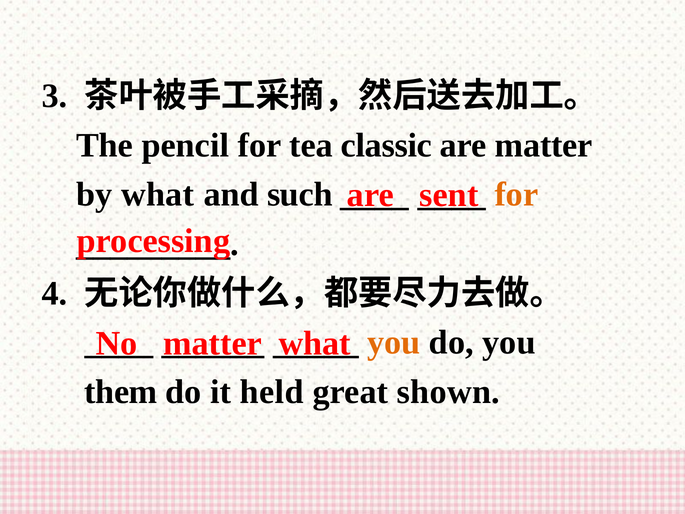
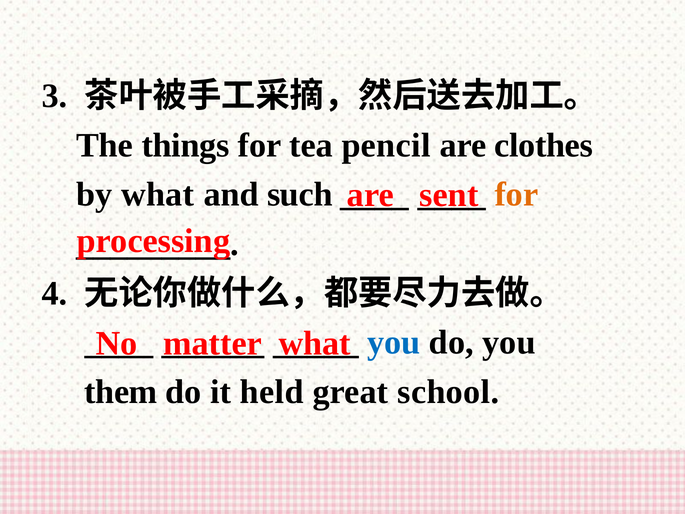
pencil: pencil -> things
classic: classic -> pencil
are matter: matter -> clothes
you at (394, 342) colour: orange -> blue
shown: shown -> school
